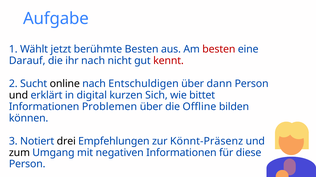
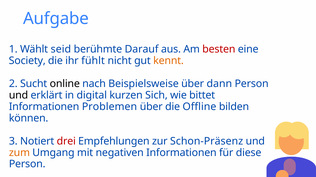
jetzt: jetzt -> seid
berühmte Besten: Besten -> Darauf
Darauf: Darauf -> Society
ihr nach: nach -> fühlt
kennt colour: red -> orange
Entschuldigen: Entschuldigen -> Beispielsweise
drei colour: black -> red
Könnt-Präsenz: Könnt-Präsenz -> Schon-Präsenz
zum colour: black -> orange
